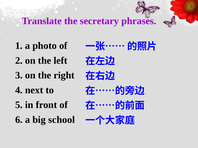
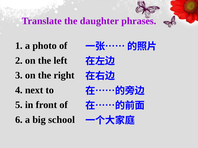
secretary: secretary -> daughter
